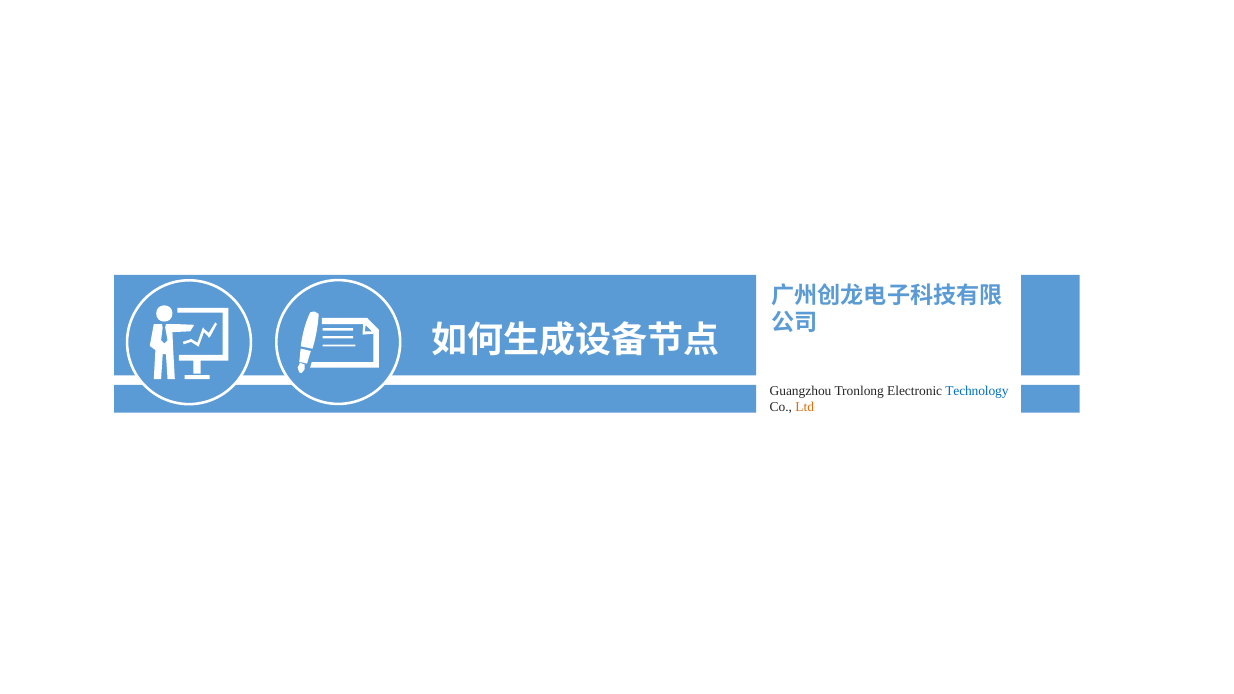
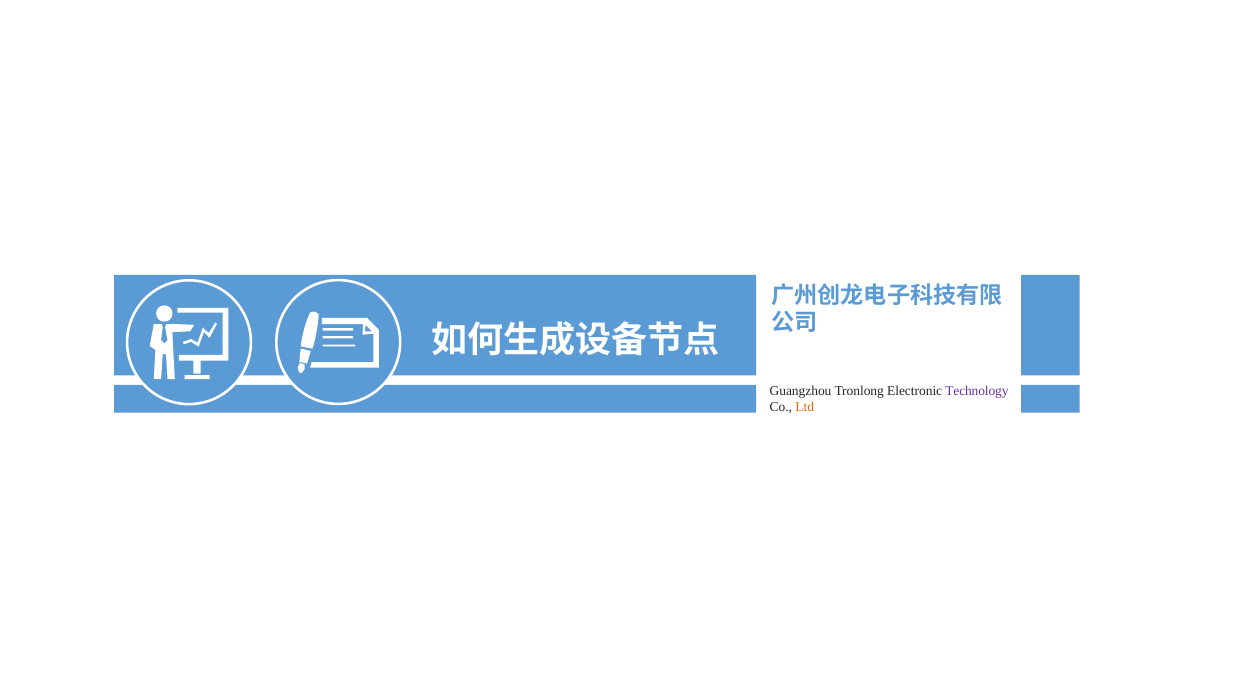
Technology colour: blue -> purple
